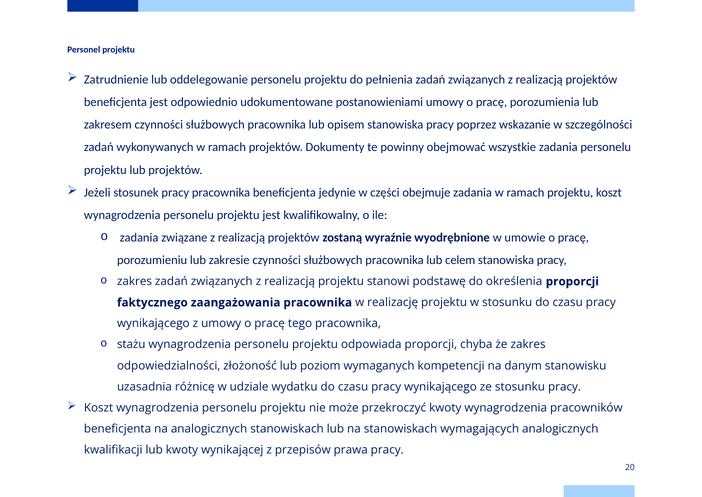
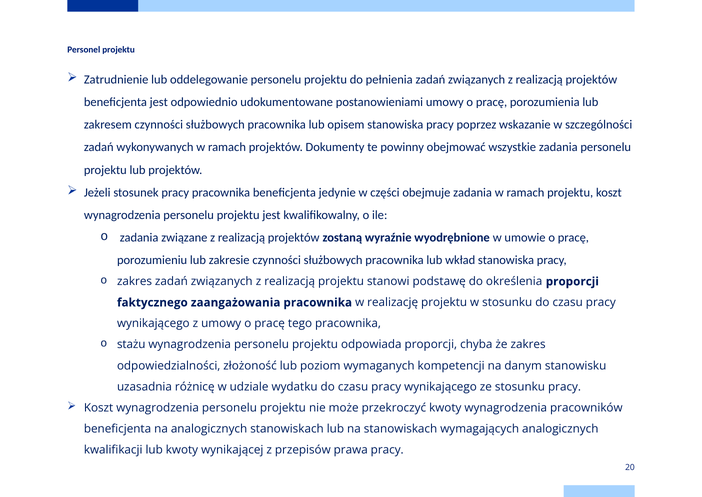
celem: celem -> wkład
